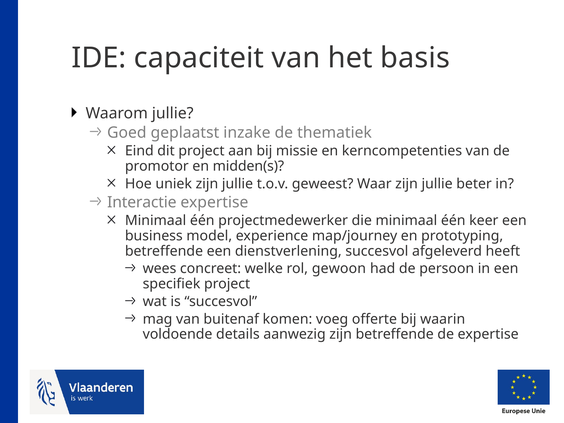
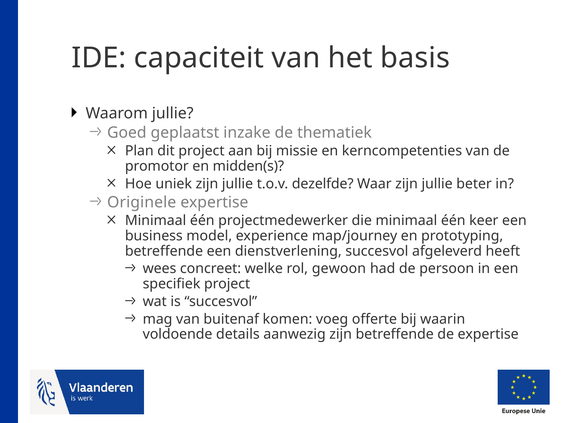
Eind: Eind -> Plan
geweest: geweest -> dezelfde
Interactie: Interactie -> Originele
